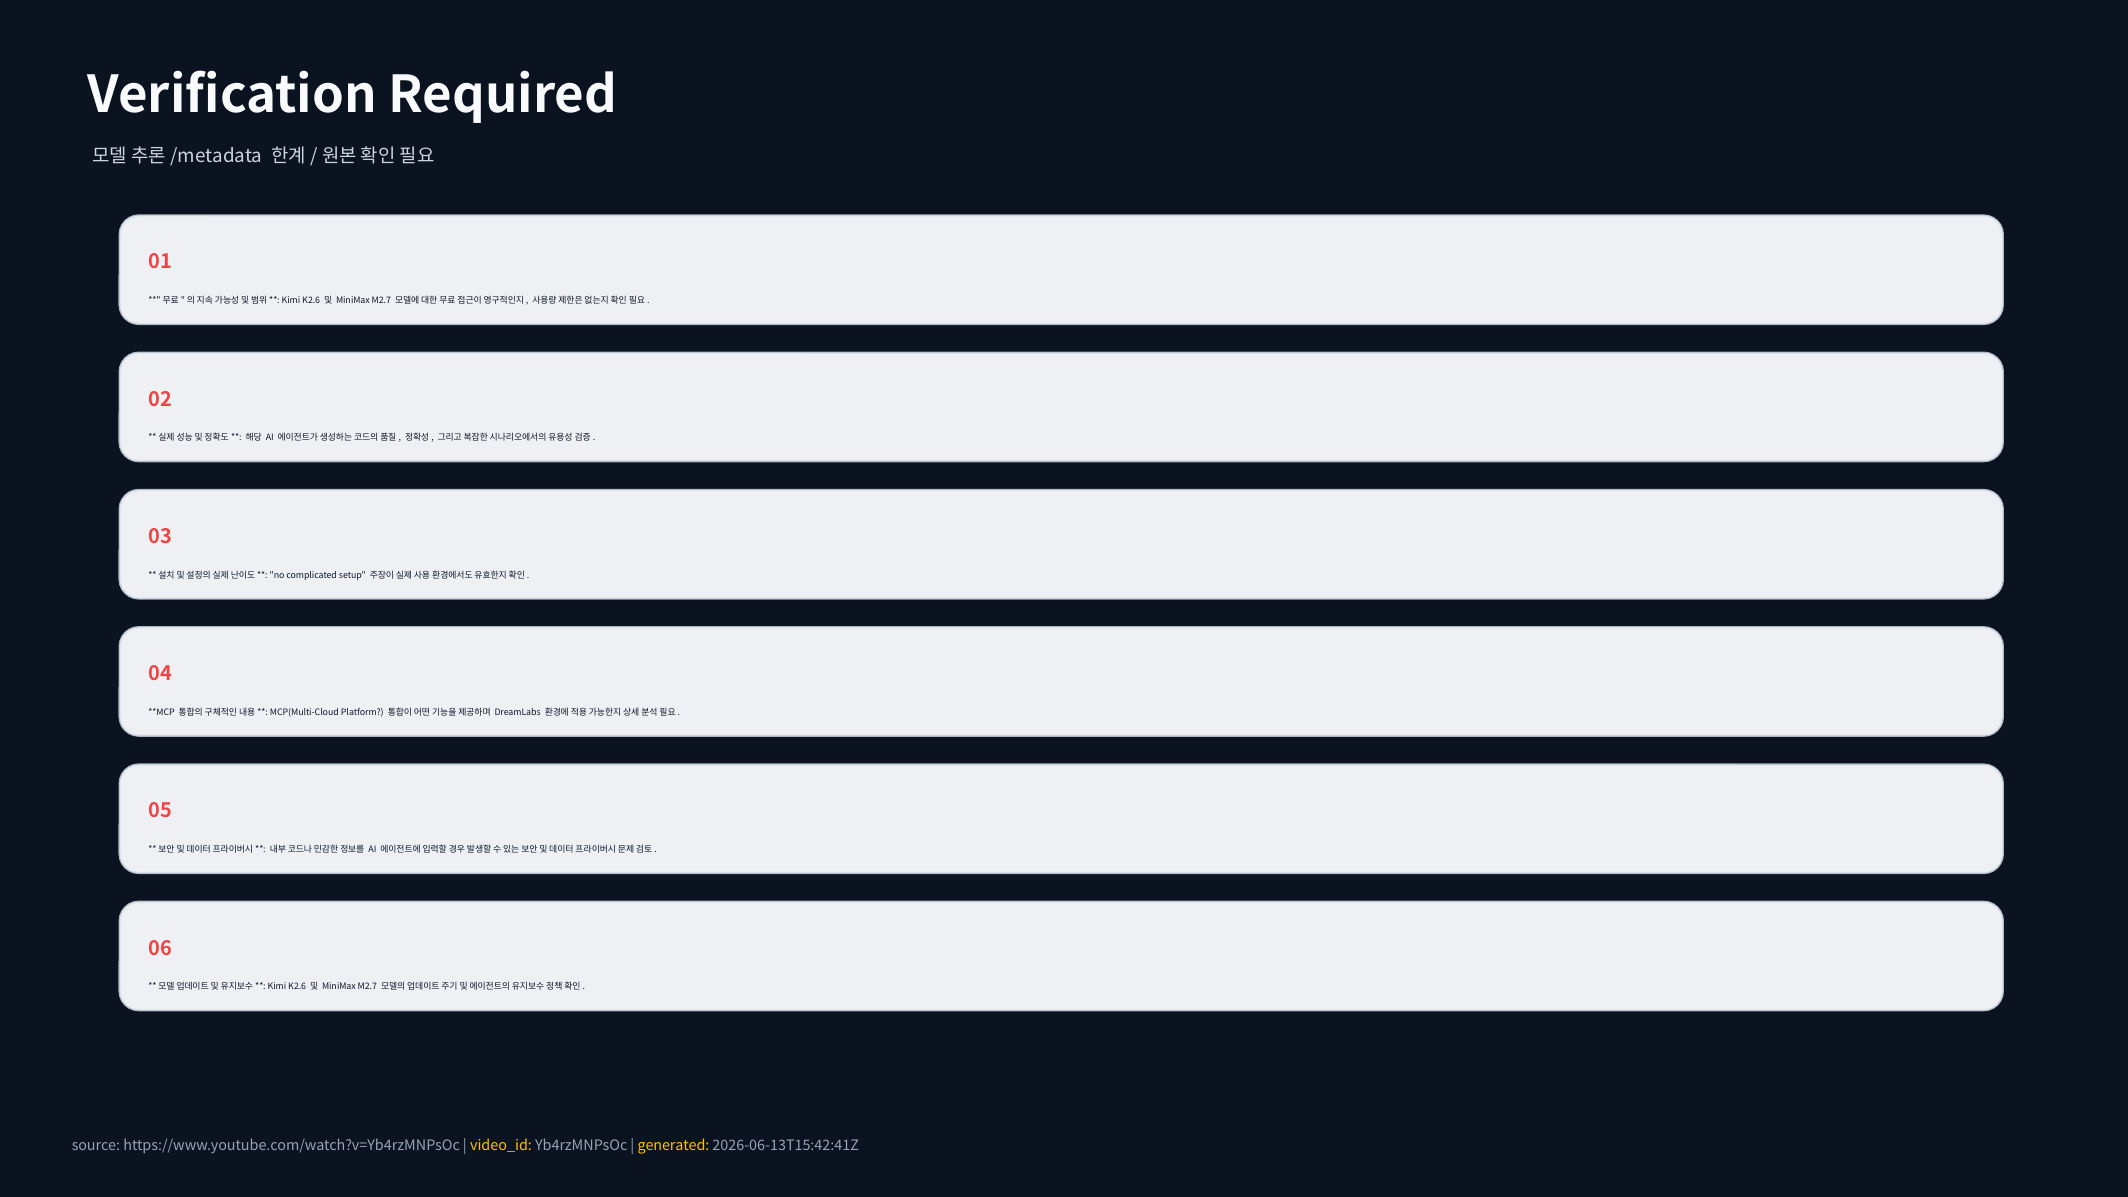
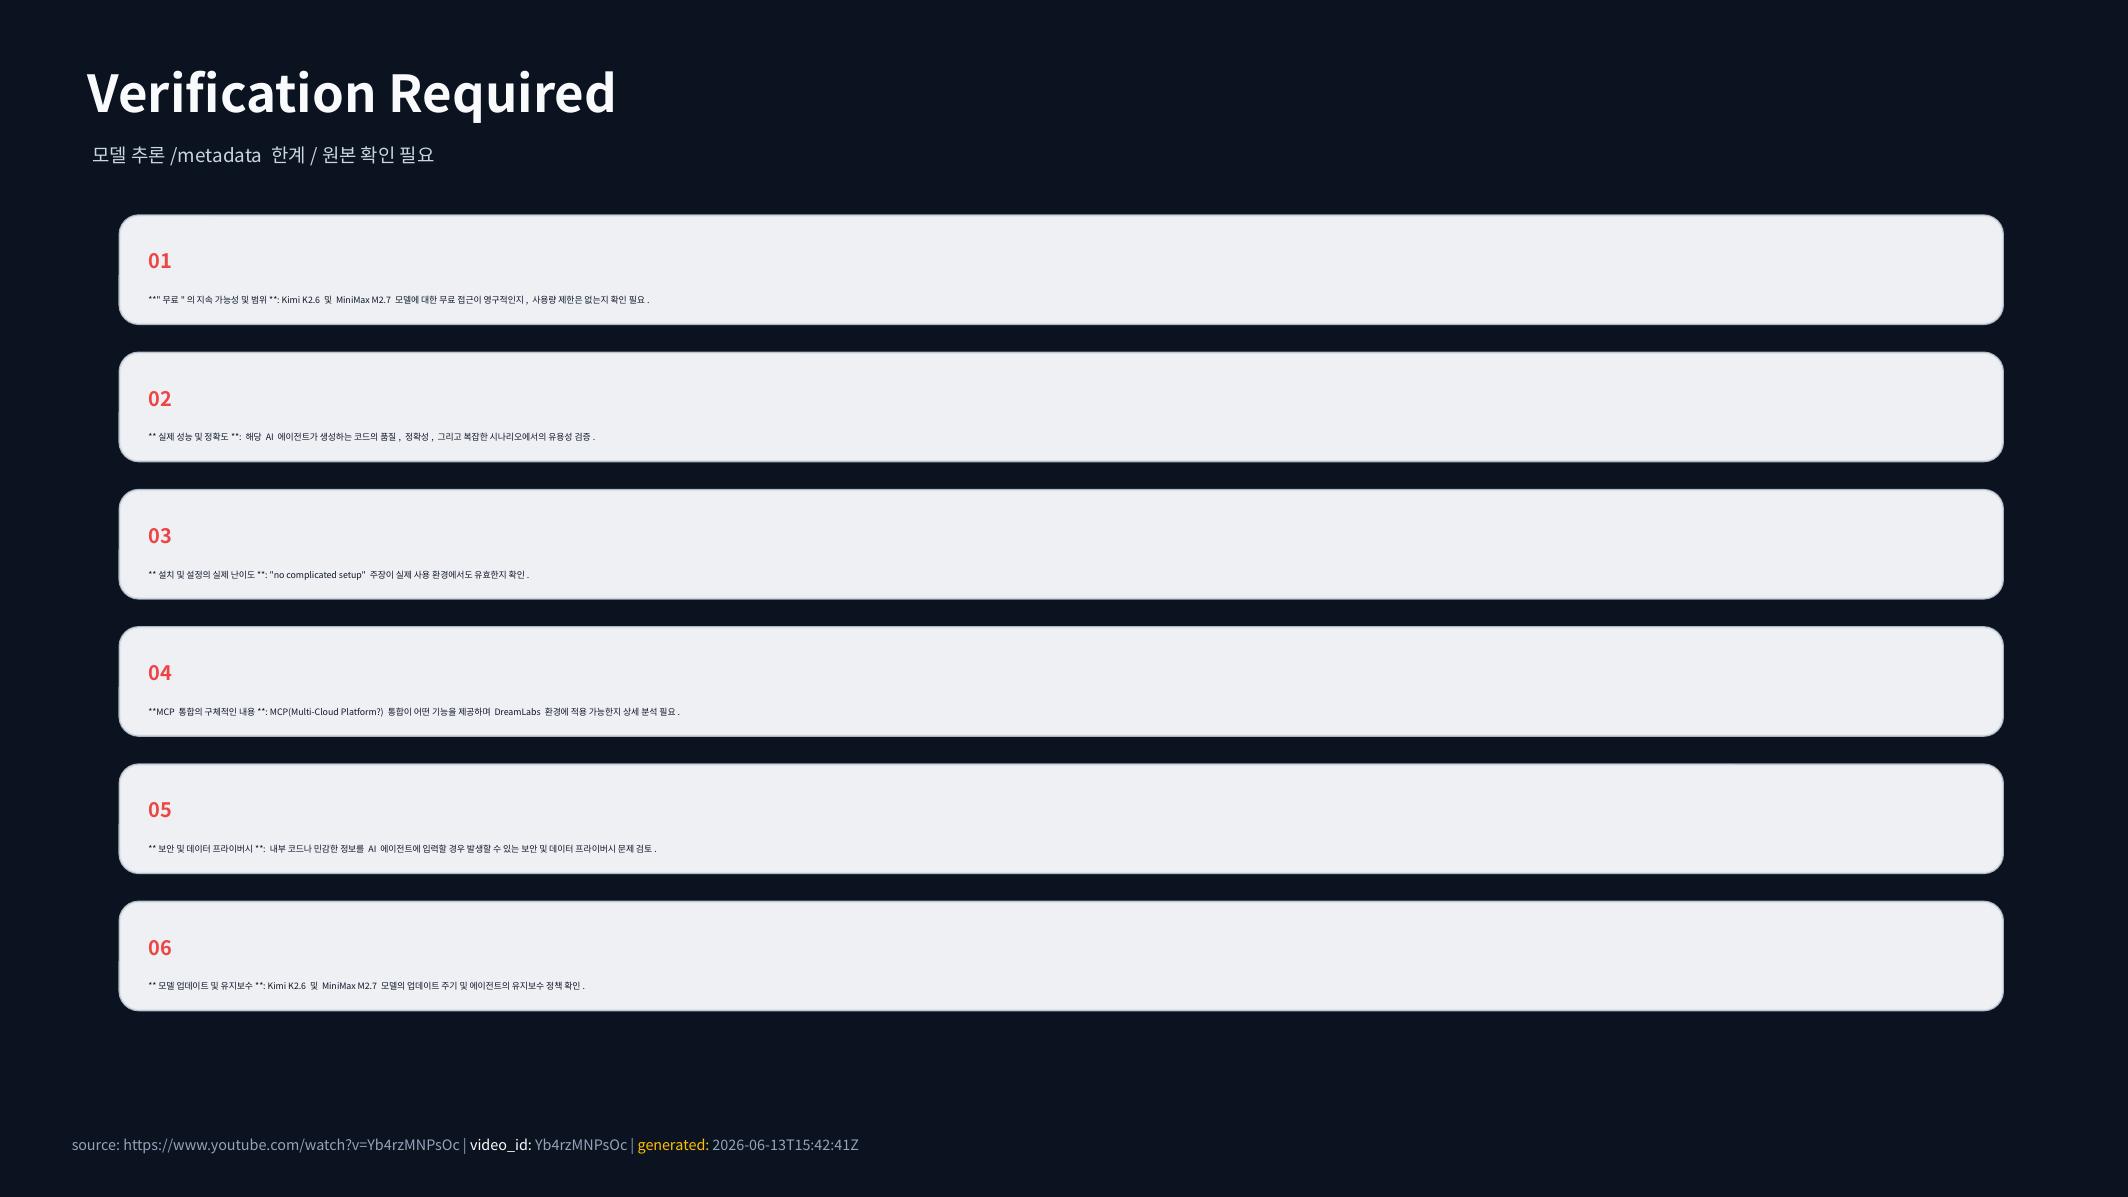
video_id colour: yellow -> white
